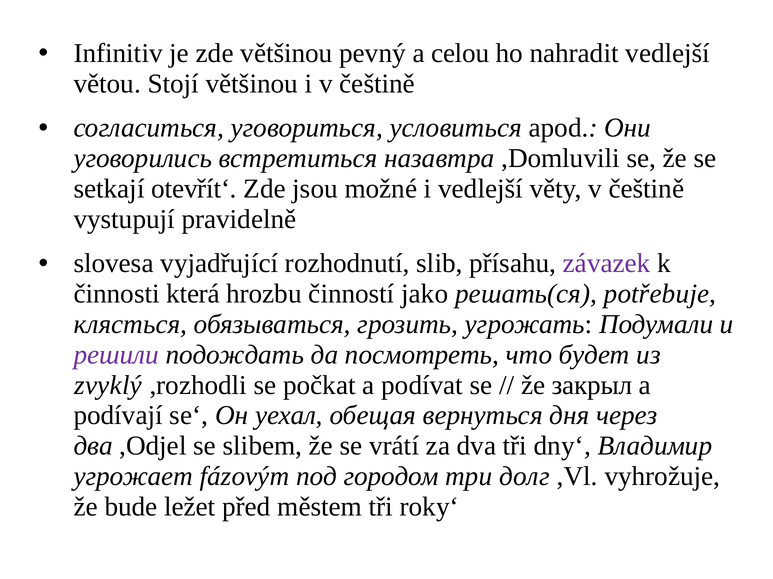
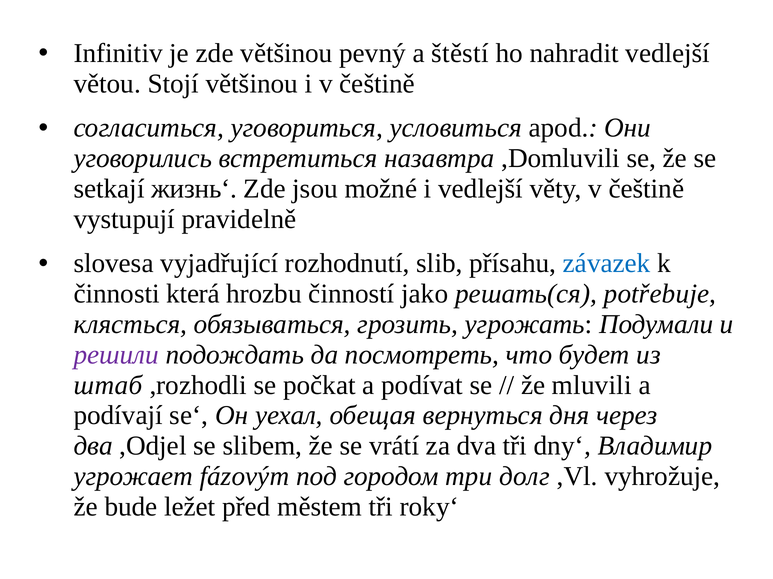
celou: celou -> štěstí
otevřít‘: otevřít‘ -> жизнь‘
závazek colour: purple -> blue
zvyklý: zvyklý -> штаб
закрыл: закрыл -> mluvili
